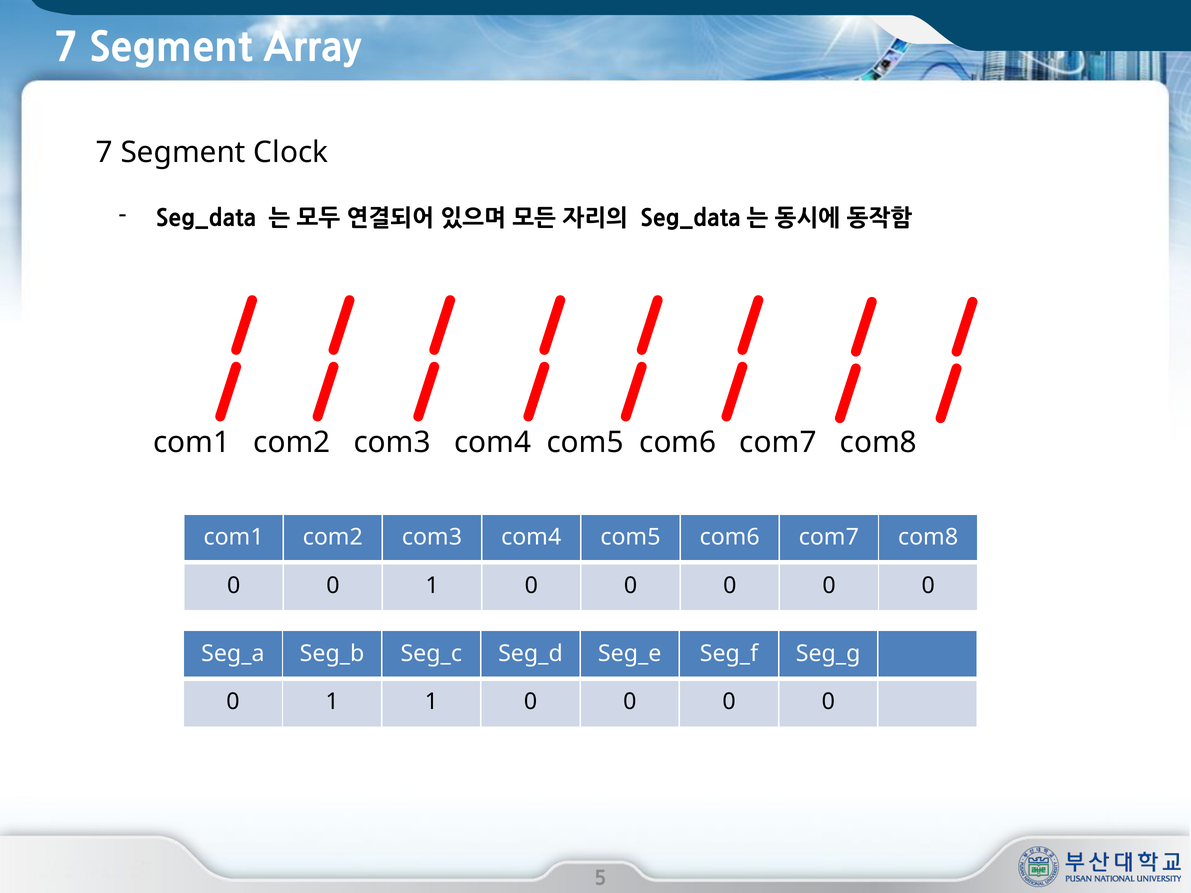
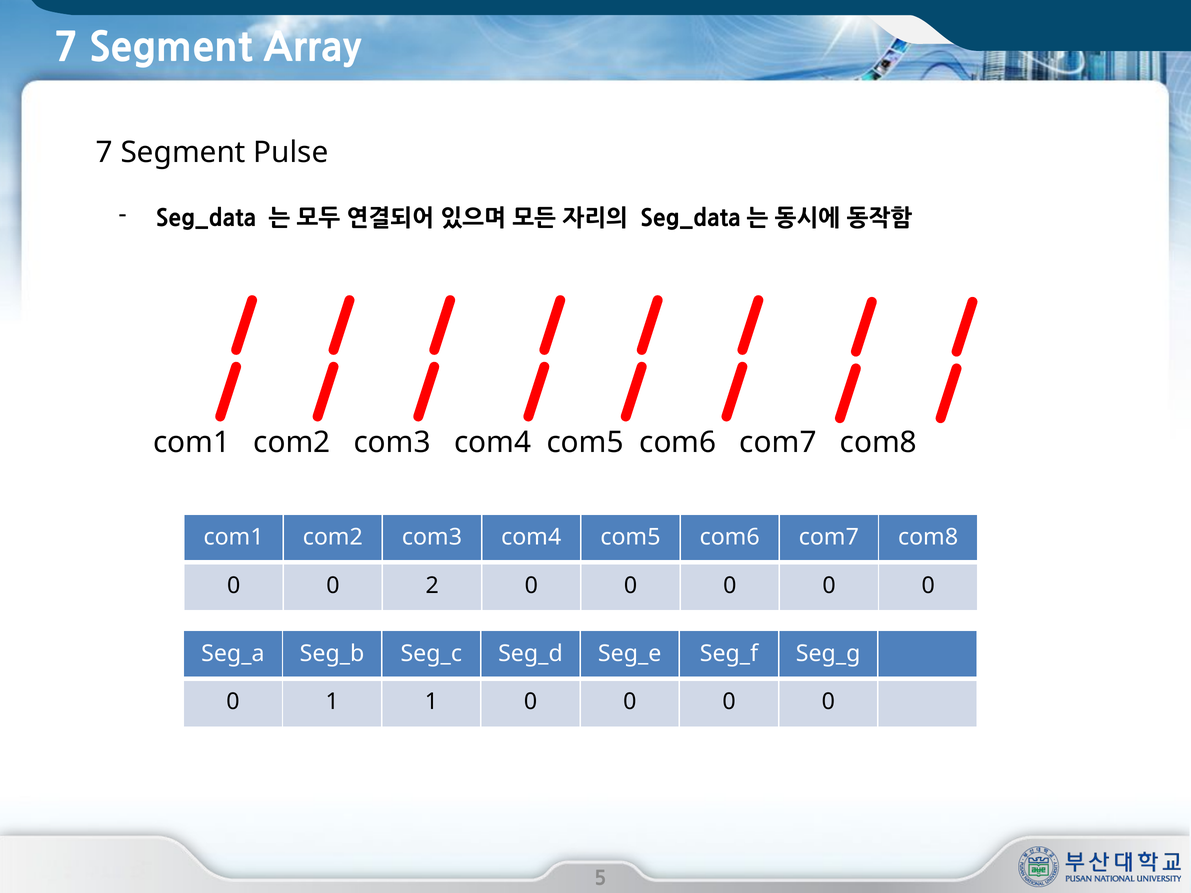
Clock: Clock -> Pulse
0 0 1: 1 -> 2
